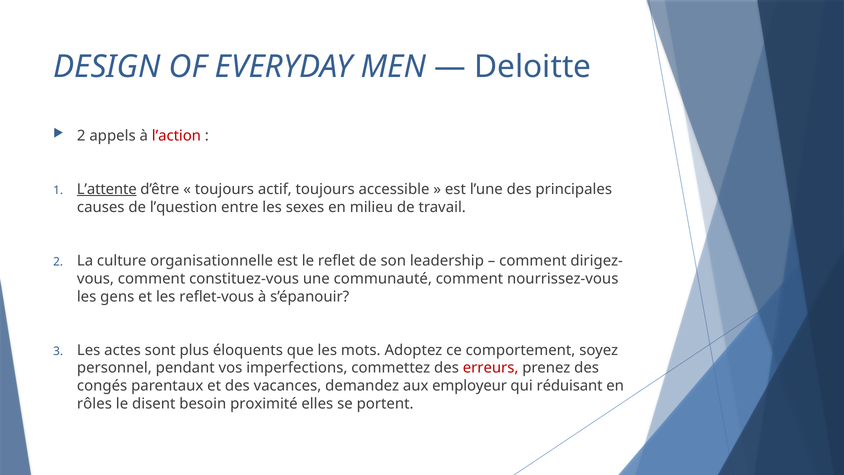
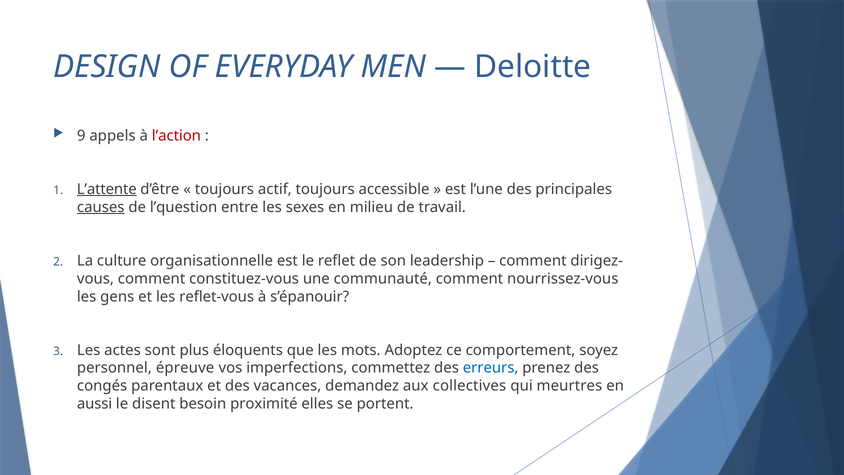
2 at (81, 136): 2 -> 9
causes underline: none -> present
pendant: pendant -> épreuve
erreurs colour: red -> blue
employeur: employeur -> collectives
réduisant: réduisant -> meurtres
rôles: rôles -> aussi
